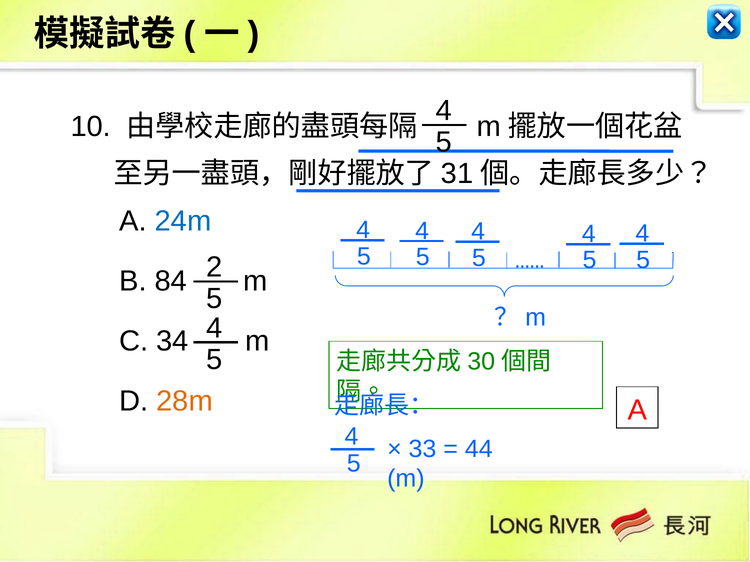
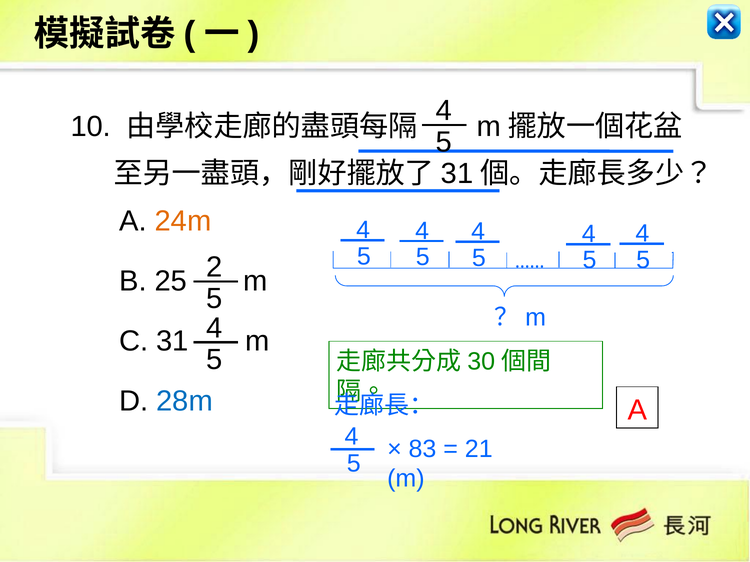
24m colour: blue -> orange
84: 84 -> 25
C 34: 34 -> 31
28m colour: orange -> blue
33: 33 -> 83
44: 44 -> 21
